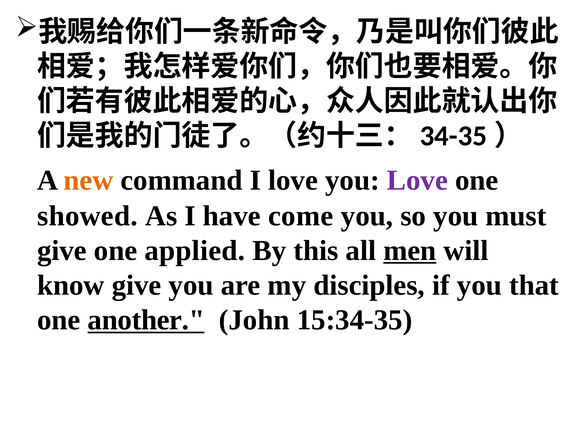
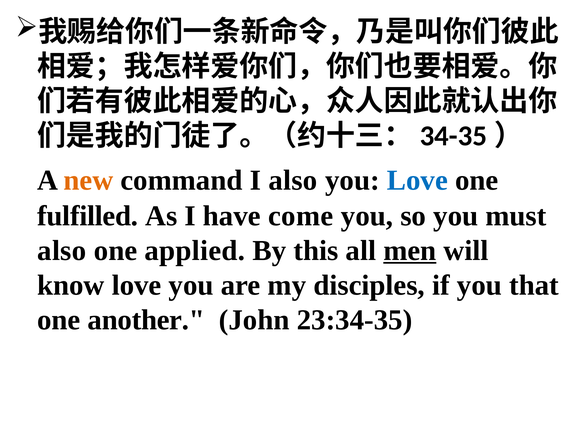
I love: love -> also
Love at (417, 180) colour: purple -> blue
showed: showed -> fulfilled
give at (62, 250): give -> also
know give: give -> love
another underline: present -> none
15:34-35: 15:34-35 -> 23:34-35
